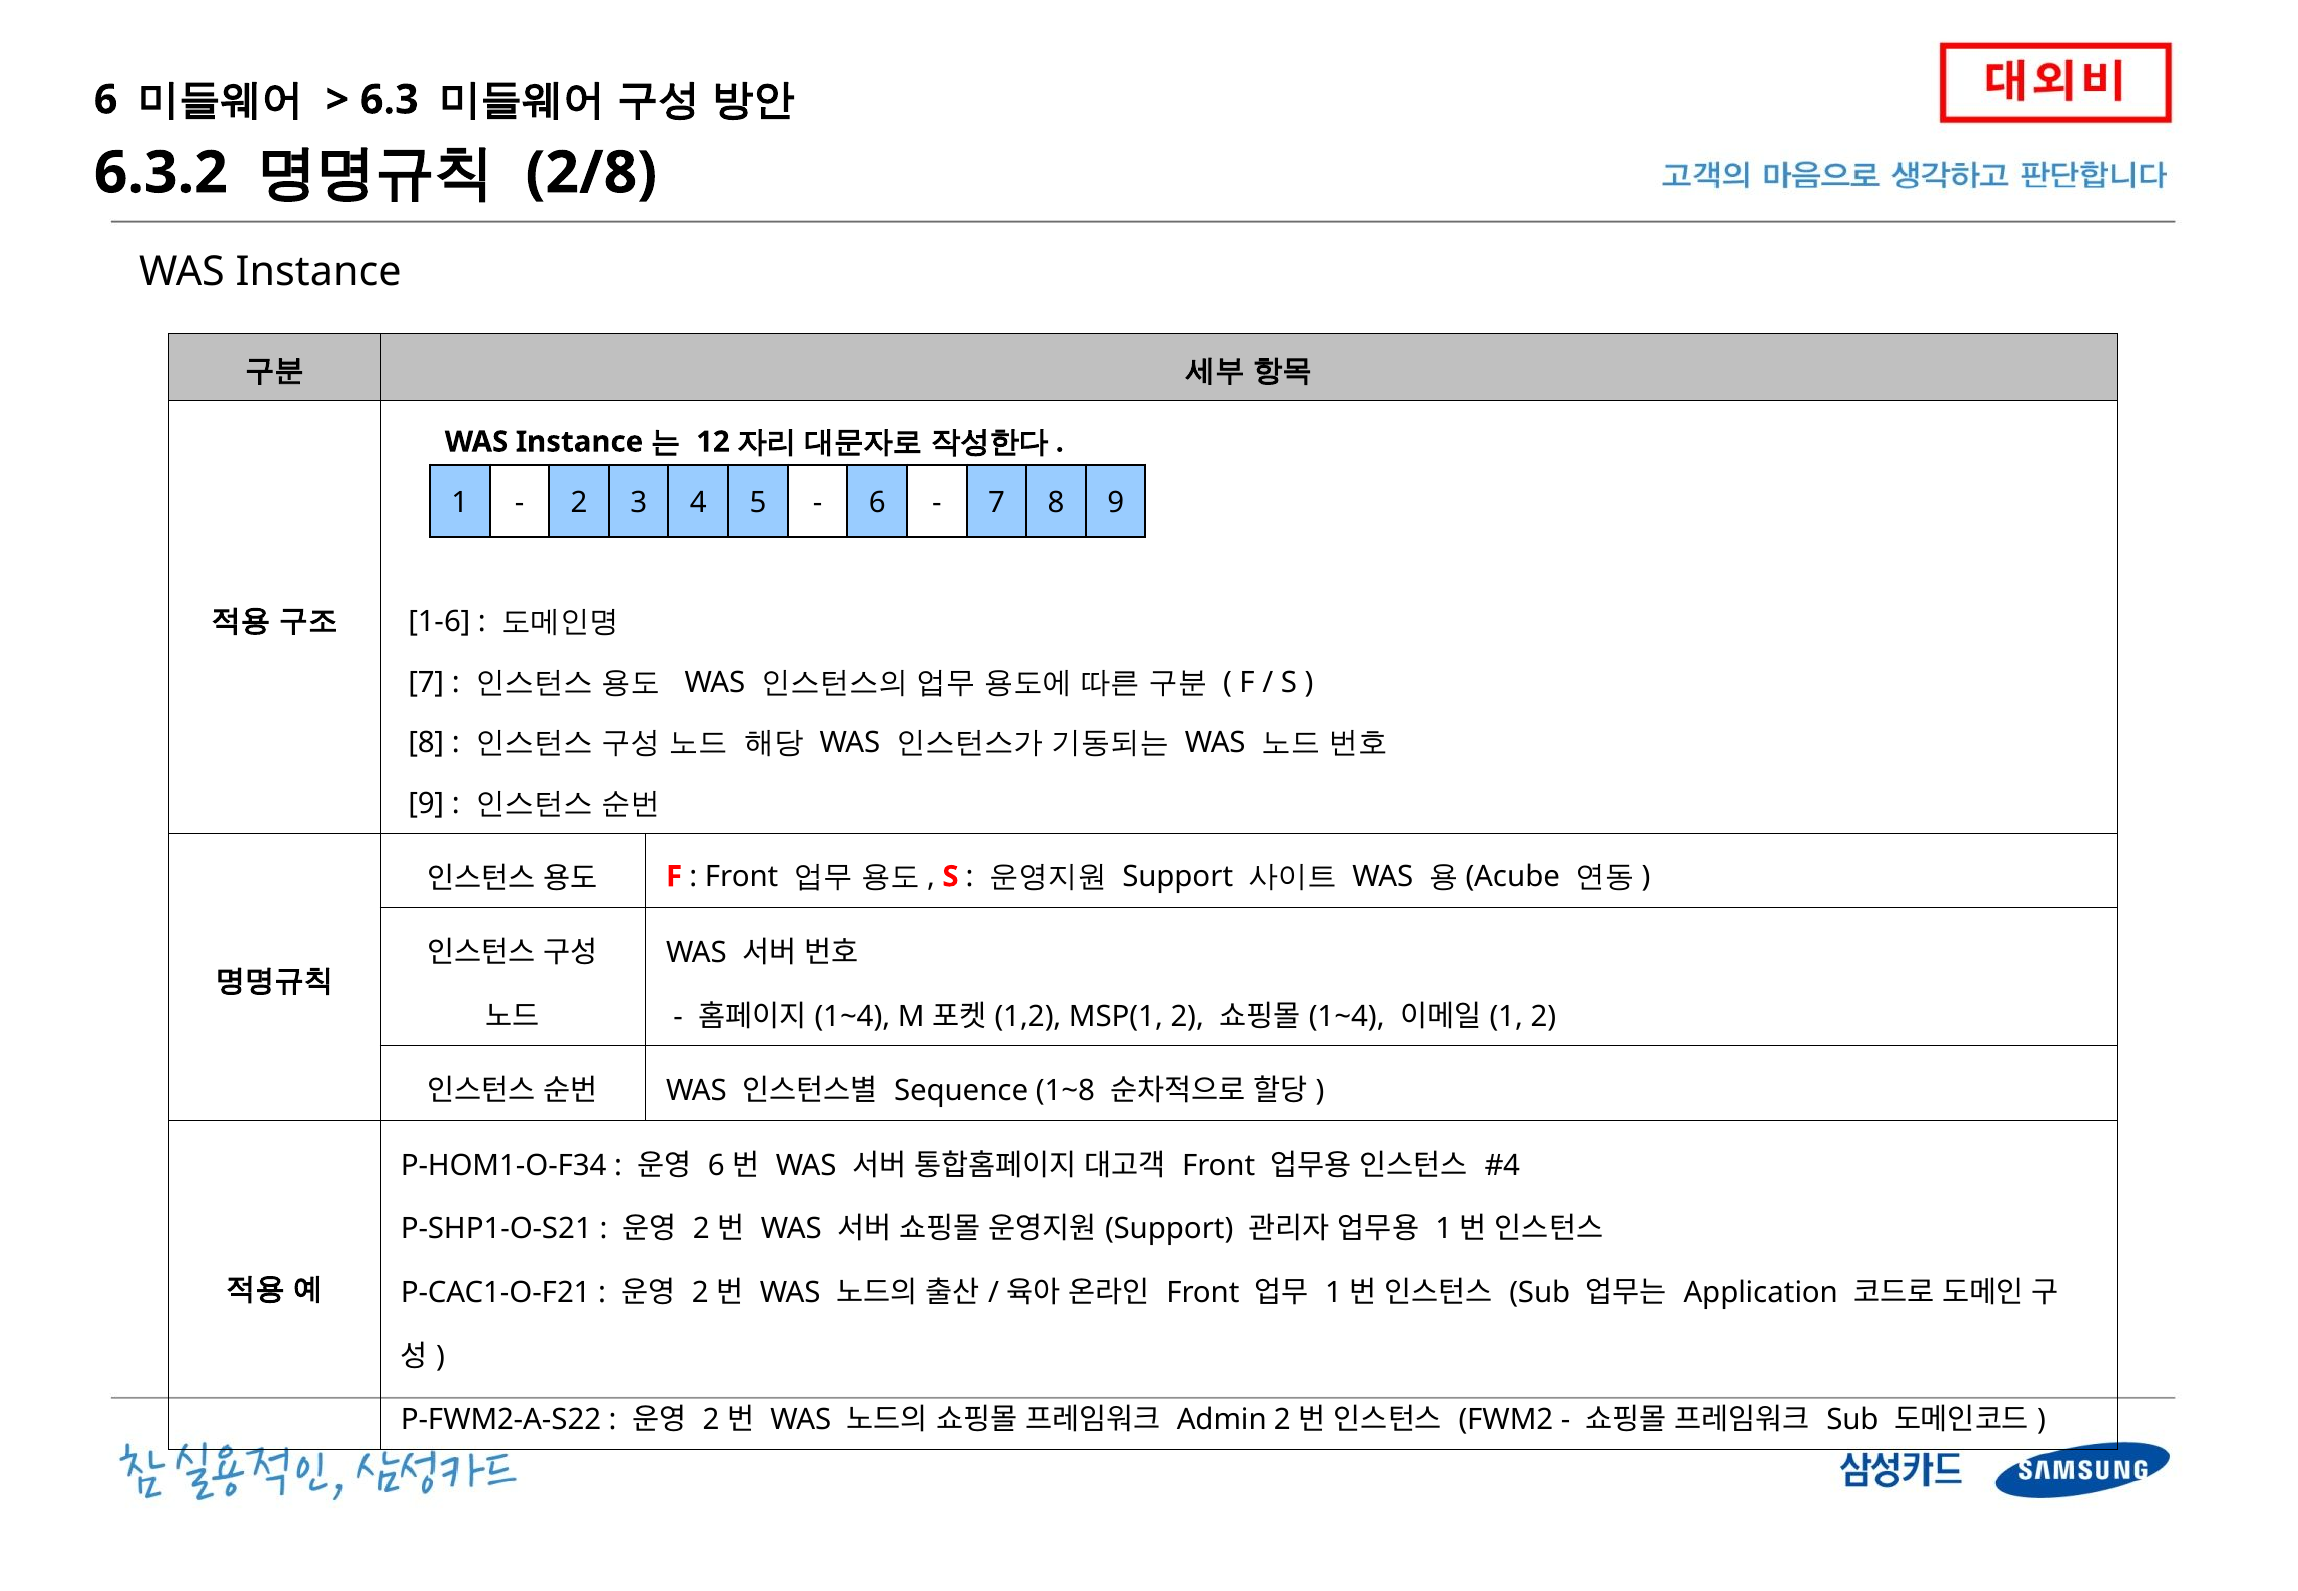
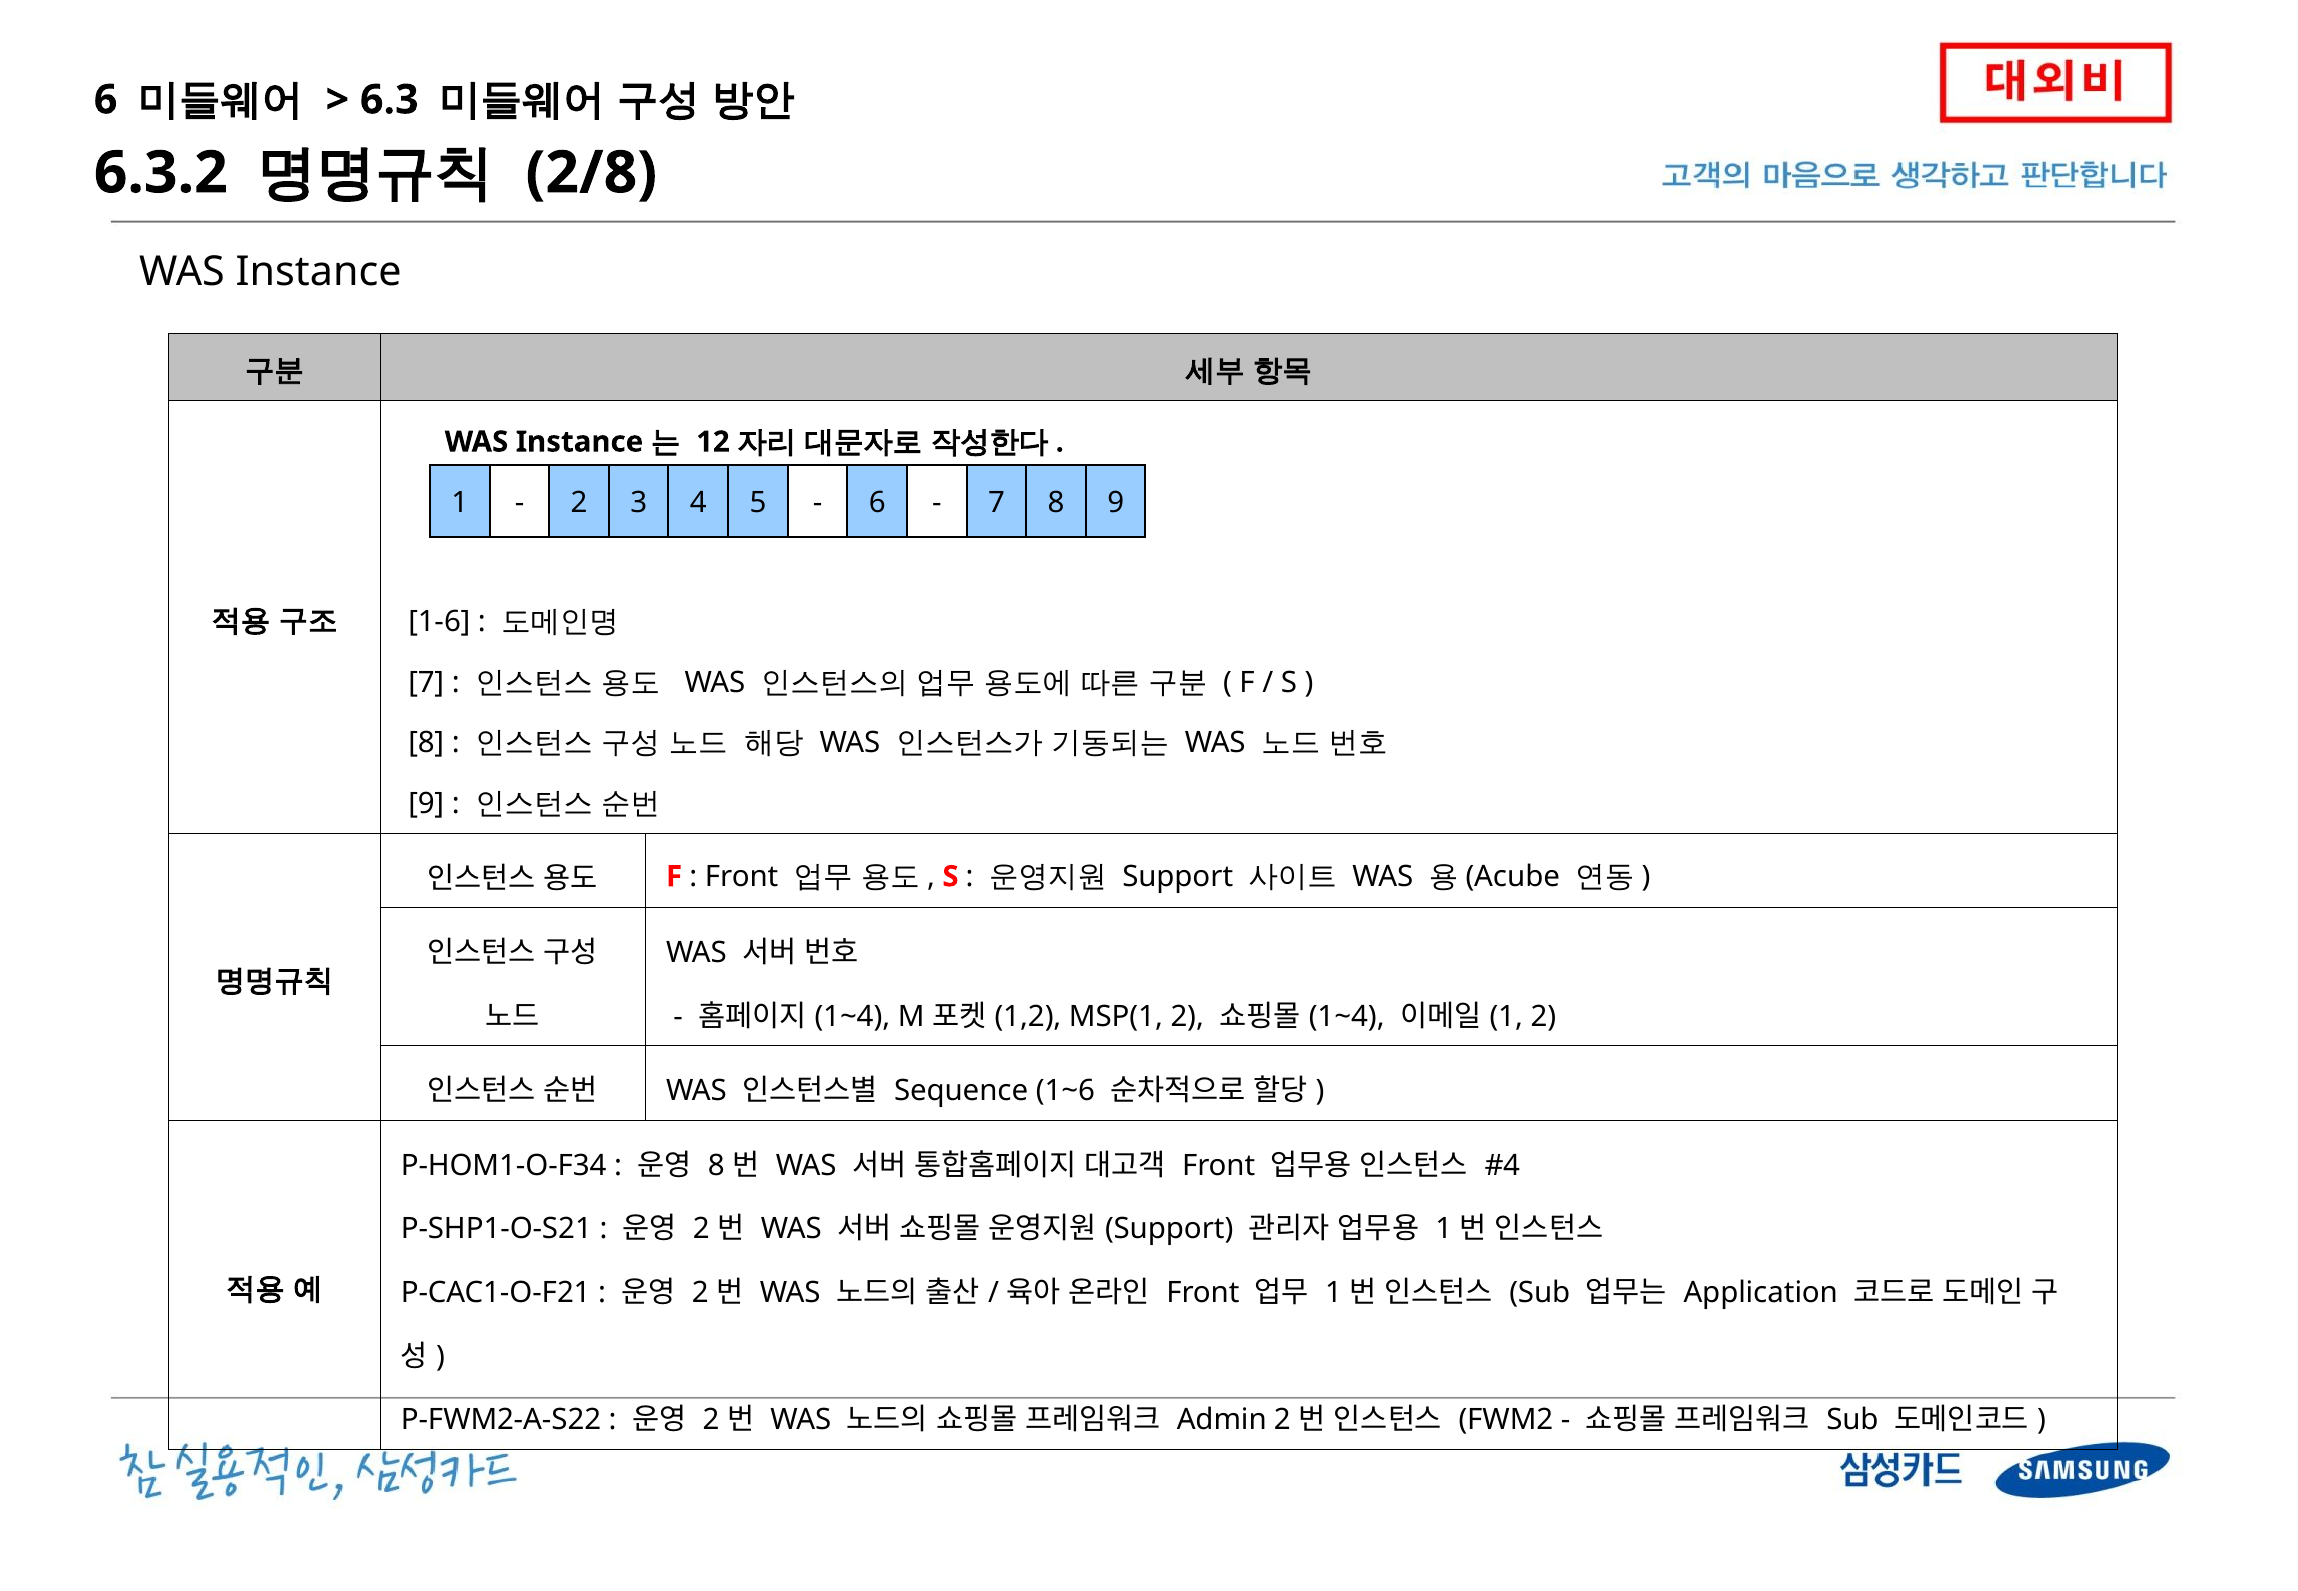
1~8: 1~8 -> 1~6
6 at (716, 1166): 6 -> 8
